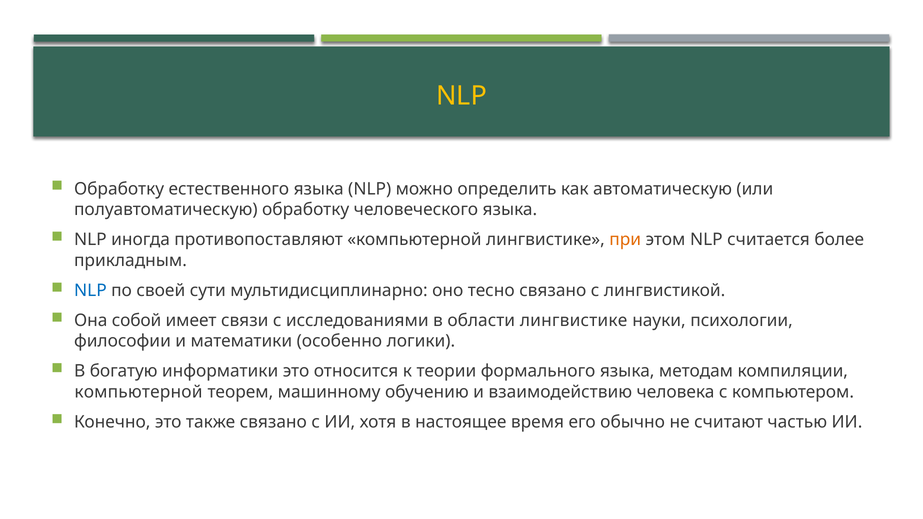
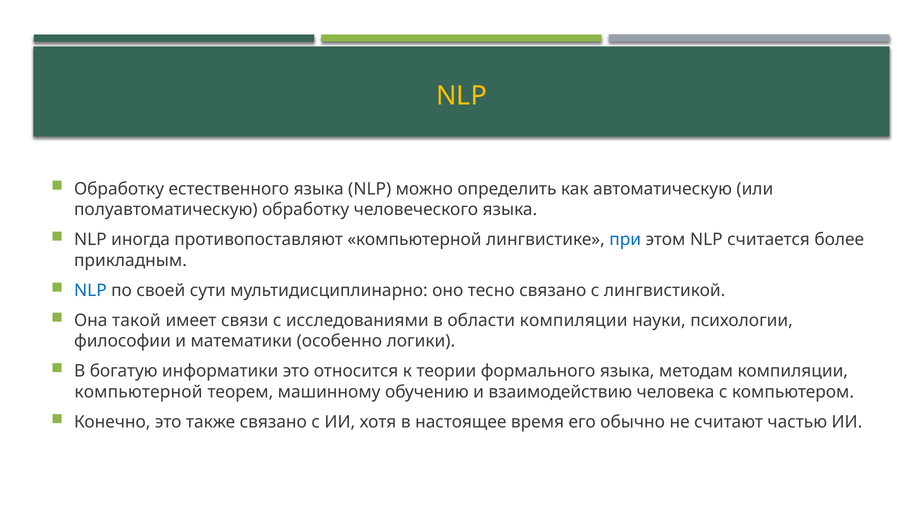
при colour: orange -> blue
собой: собой -> такой
области лингвистике: лингвистике -> компиляции
